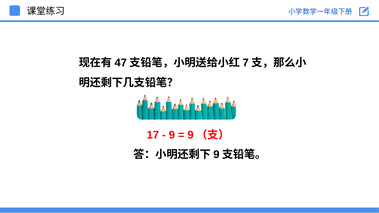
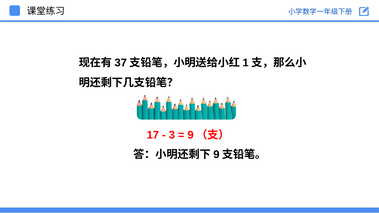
47: 47 -> 37
7: 7 -> 1
9 at (172, 135): 9 -> 3
